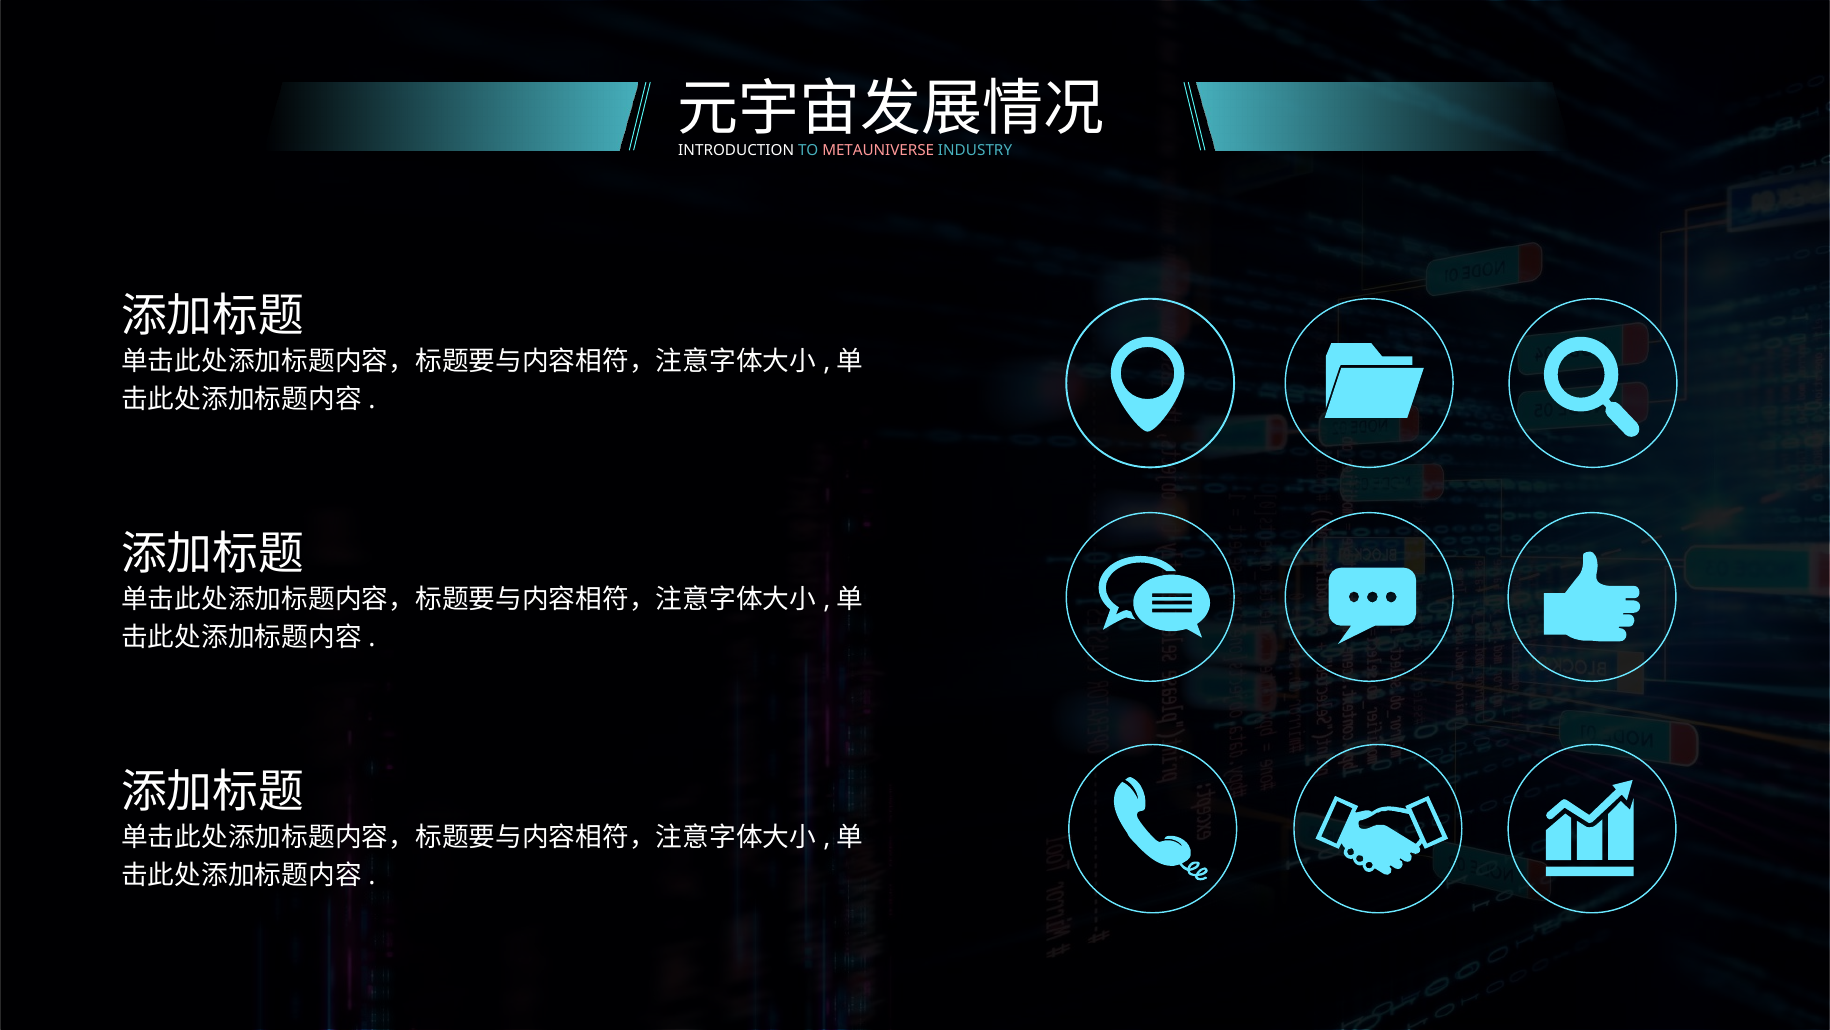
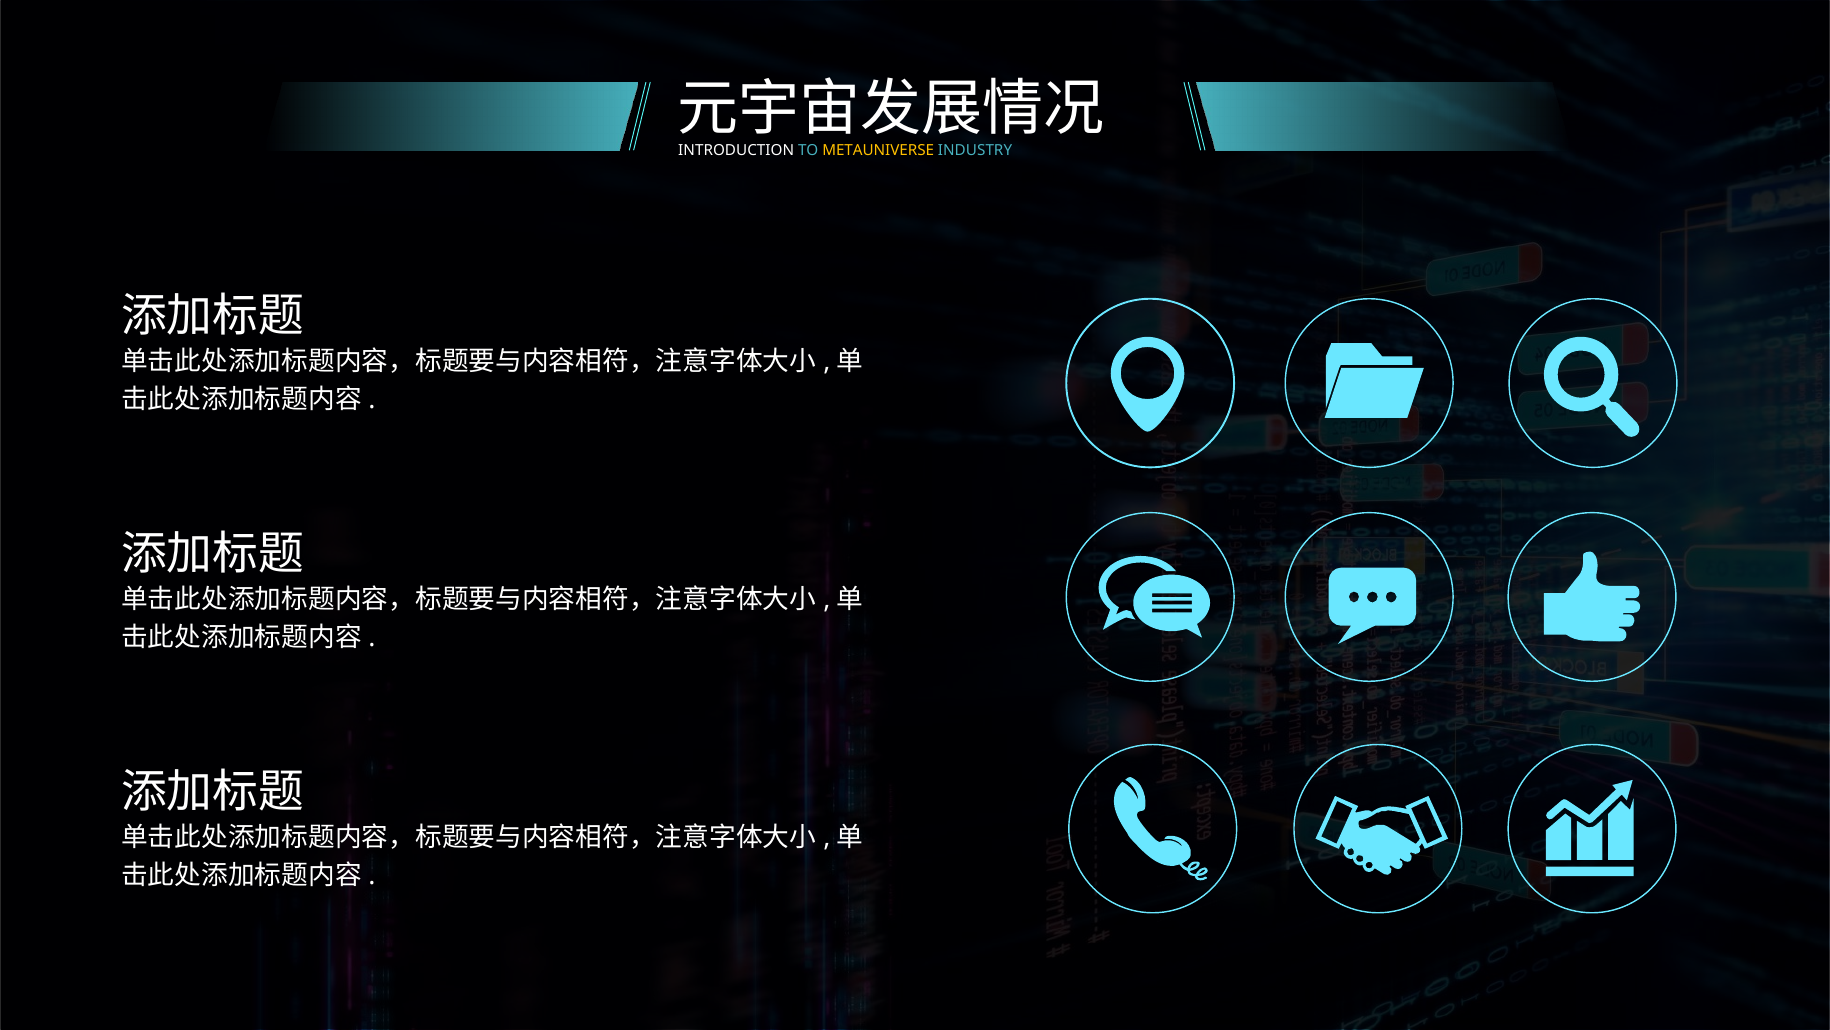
METAUNIVERSE colour: pink -> yellow
